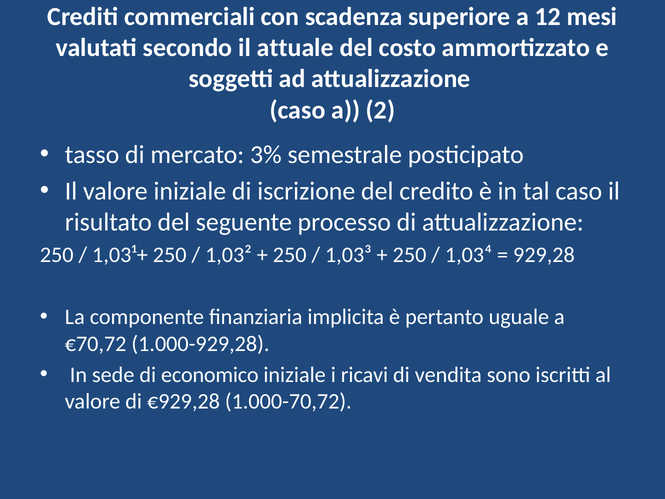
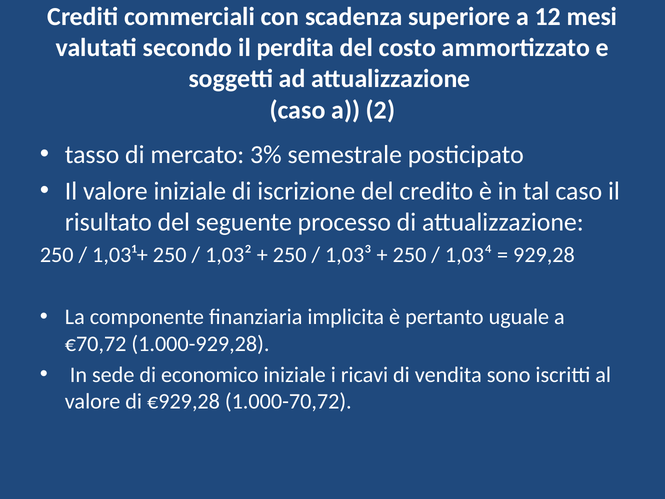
attuale: attuale -> perdita
